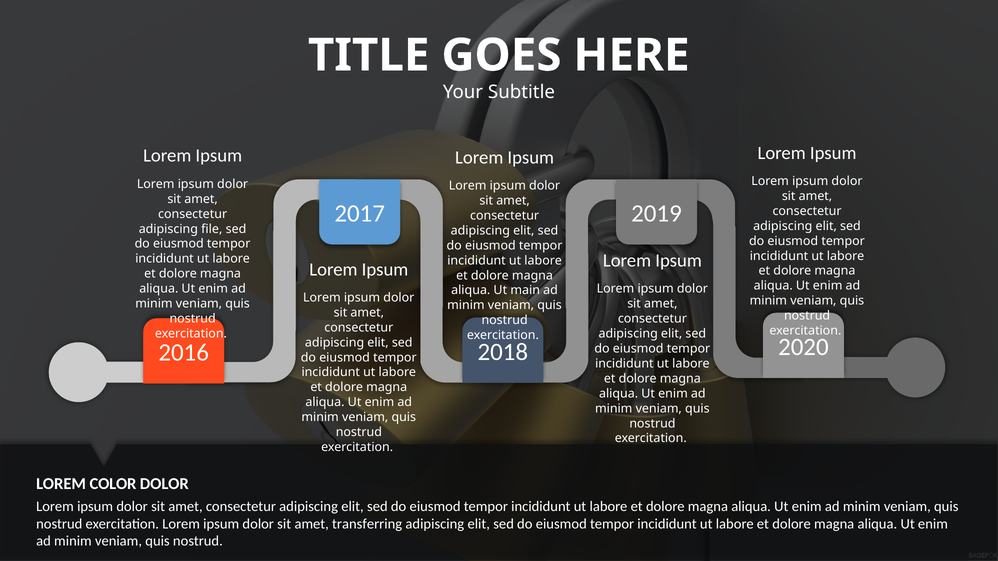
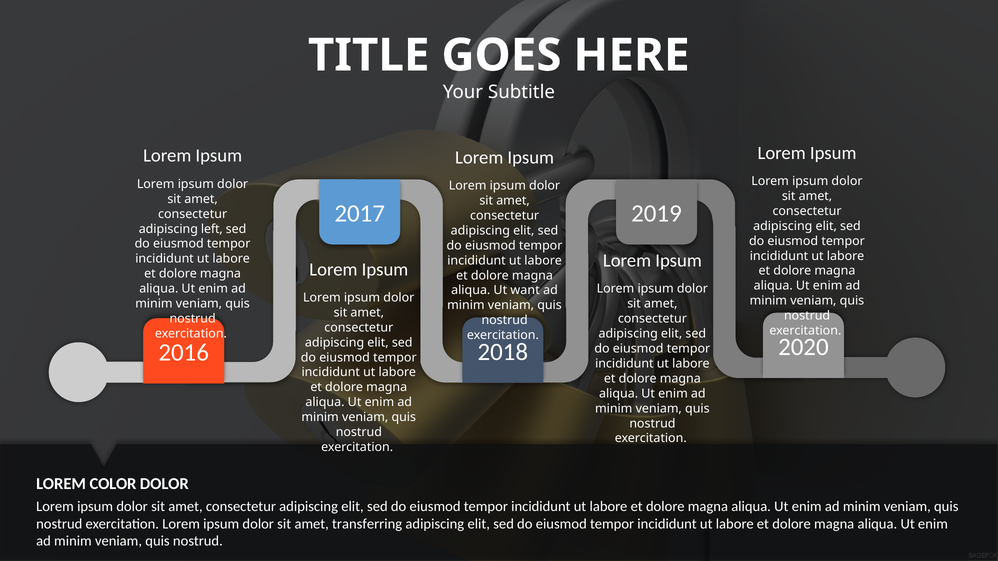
file: file -> left
main: main -> want
